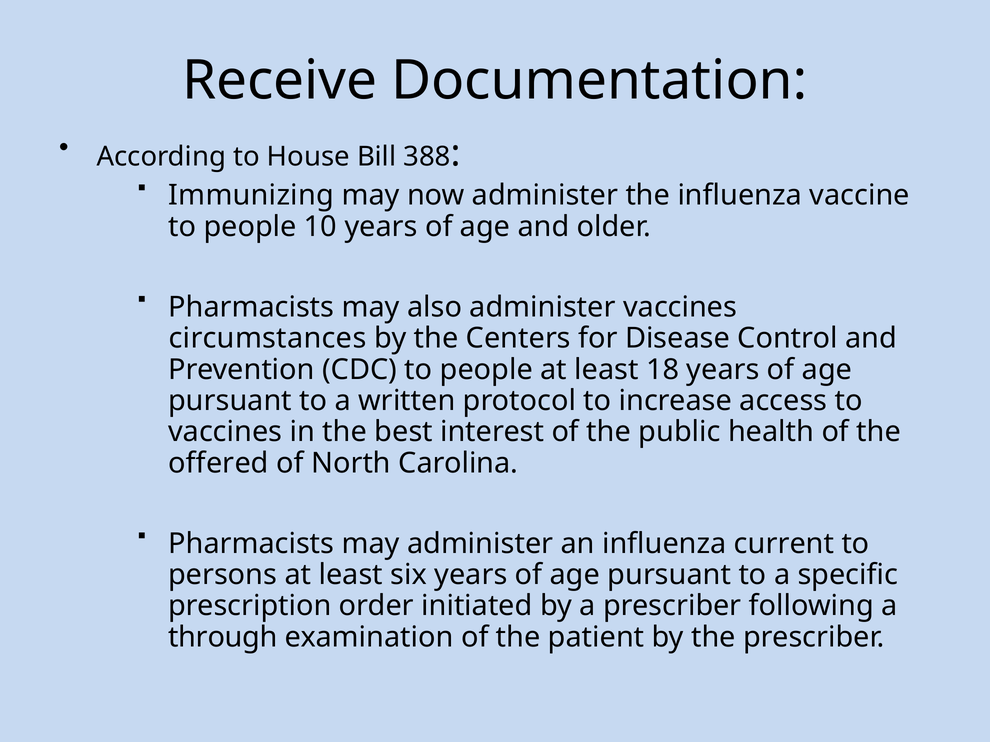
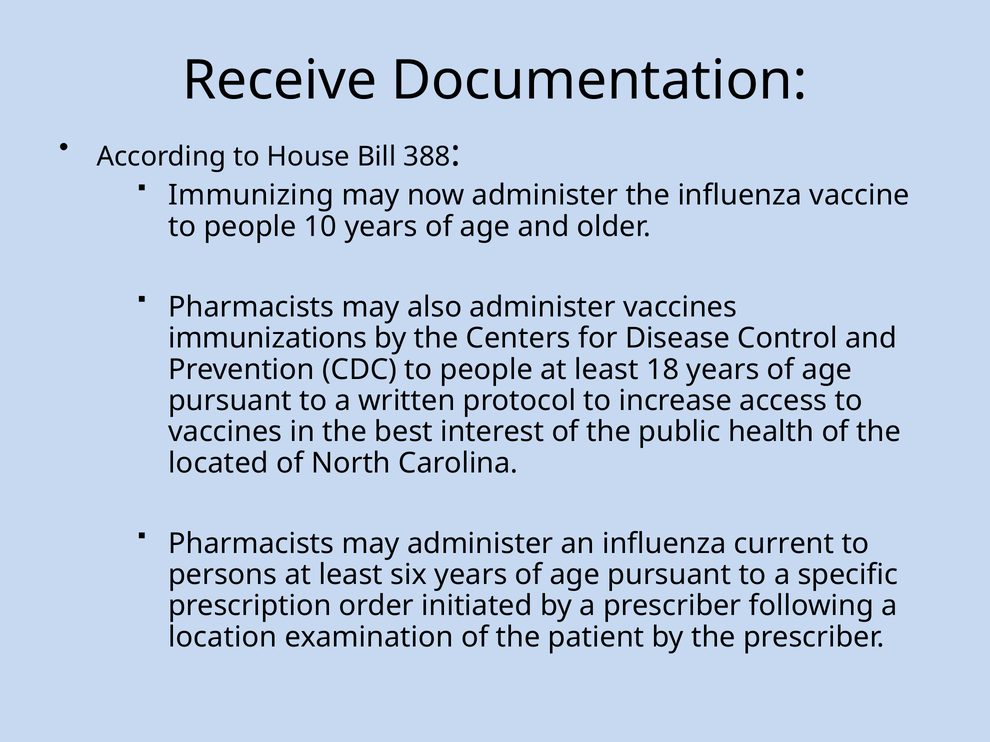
circumstances: circumstances -> immunizations
offered: offered -> located
through: through -> location
